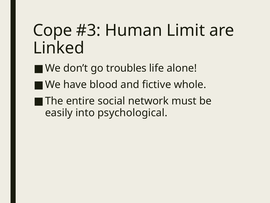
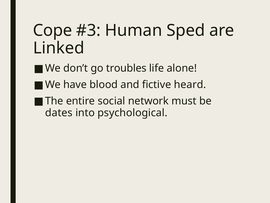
Limit: Limit -> Sped
whole: whole -> heard
easily: easily -> dates
